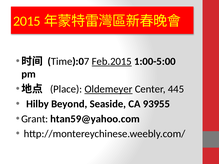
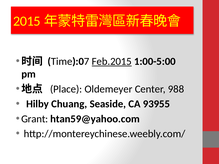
Oldemeyer underline: present -> none
445: 445 -> 988
Beyond: Beyond -> Chuang
